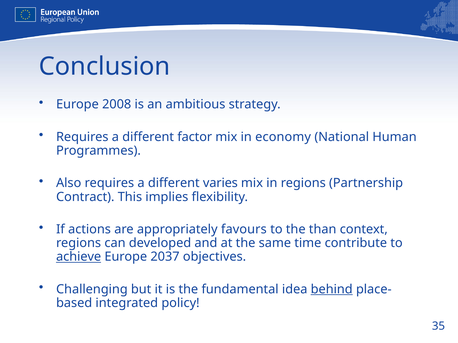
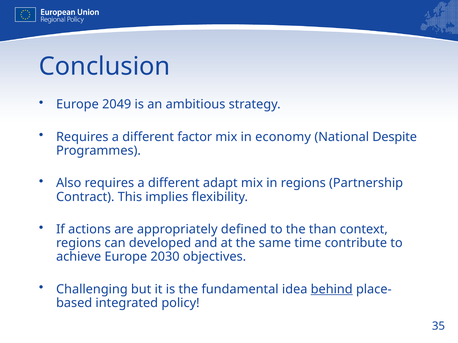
2008: 2008 -> 2049
Human: Human -> Despite
varies: varies -> adapt
favours: favours -> defined
achieve underline: present -> none
2037: 2037 -> 2030
